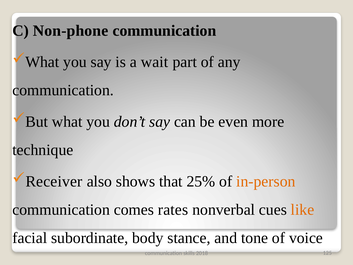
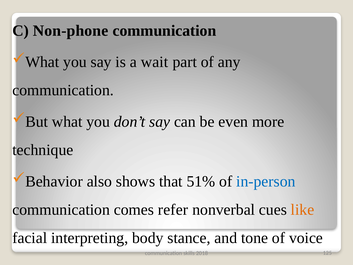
Receiver: Receiver -> Behavior
25%: 25% -> 51%
in-person colour: orange -> blue
rates: rates -> refer
subordinate: subordinate -> interpreting
